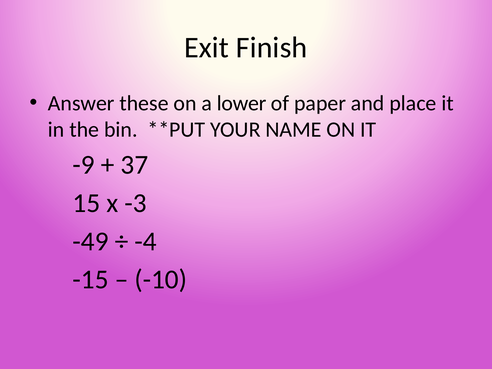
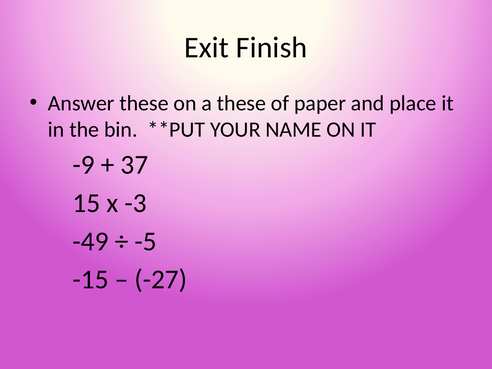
a lower: lower -> these
-4: -4 -> -5
-10: -10 -> -27
